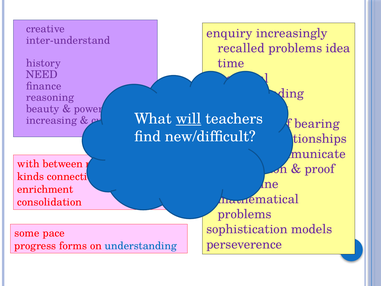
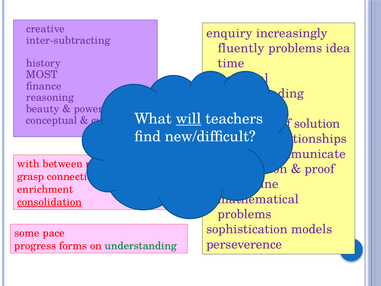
inter-understand: inter-understand -> inter-subtracting
recalled: recalled -> fluently
NEED: NEED -> MOST
increasing at (51, 120): increasing -> conceptual
bearing: bearing -> solution
kinds: kinds -> grasp
consolidation underline: none -> present
understanding at (141, 246) colour: blue -> green
